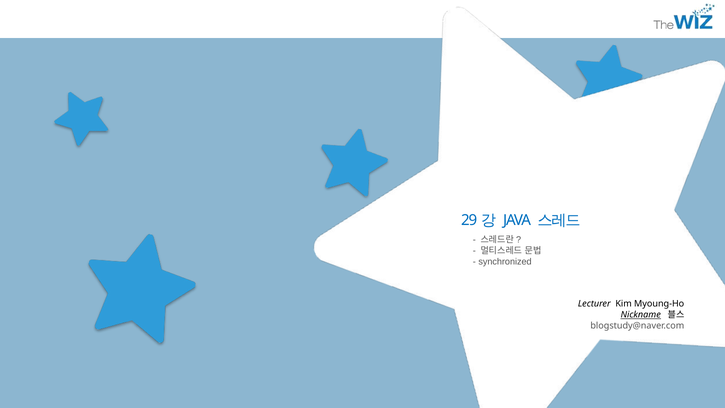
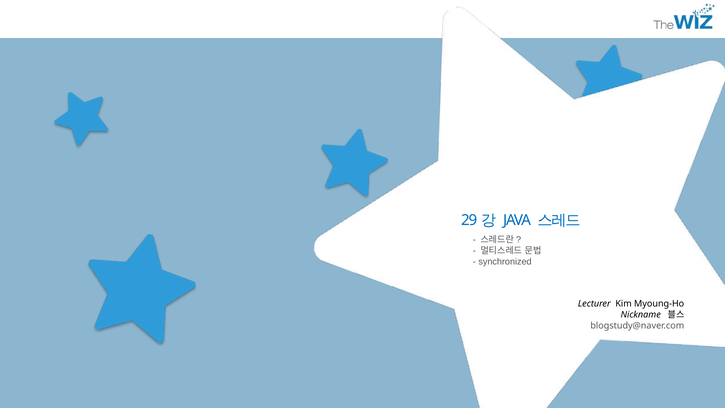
Nickname underline: present -> none
